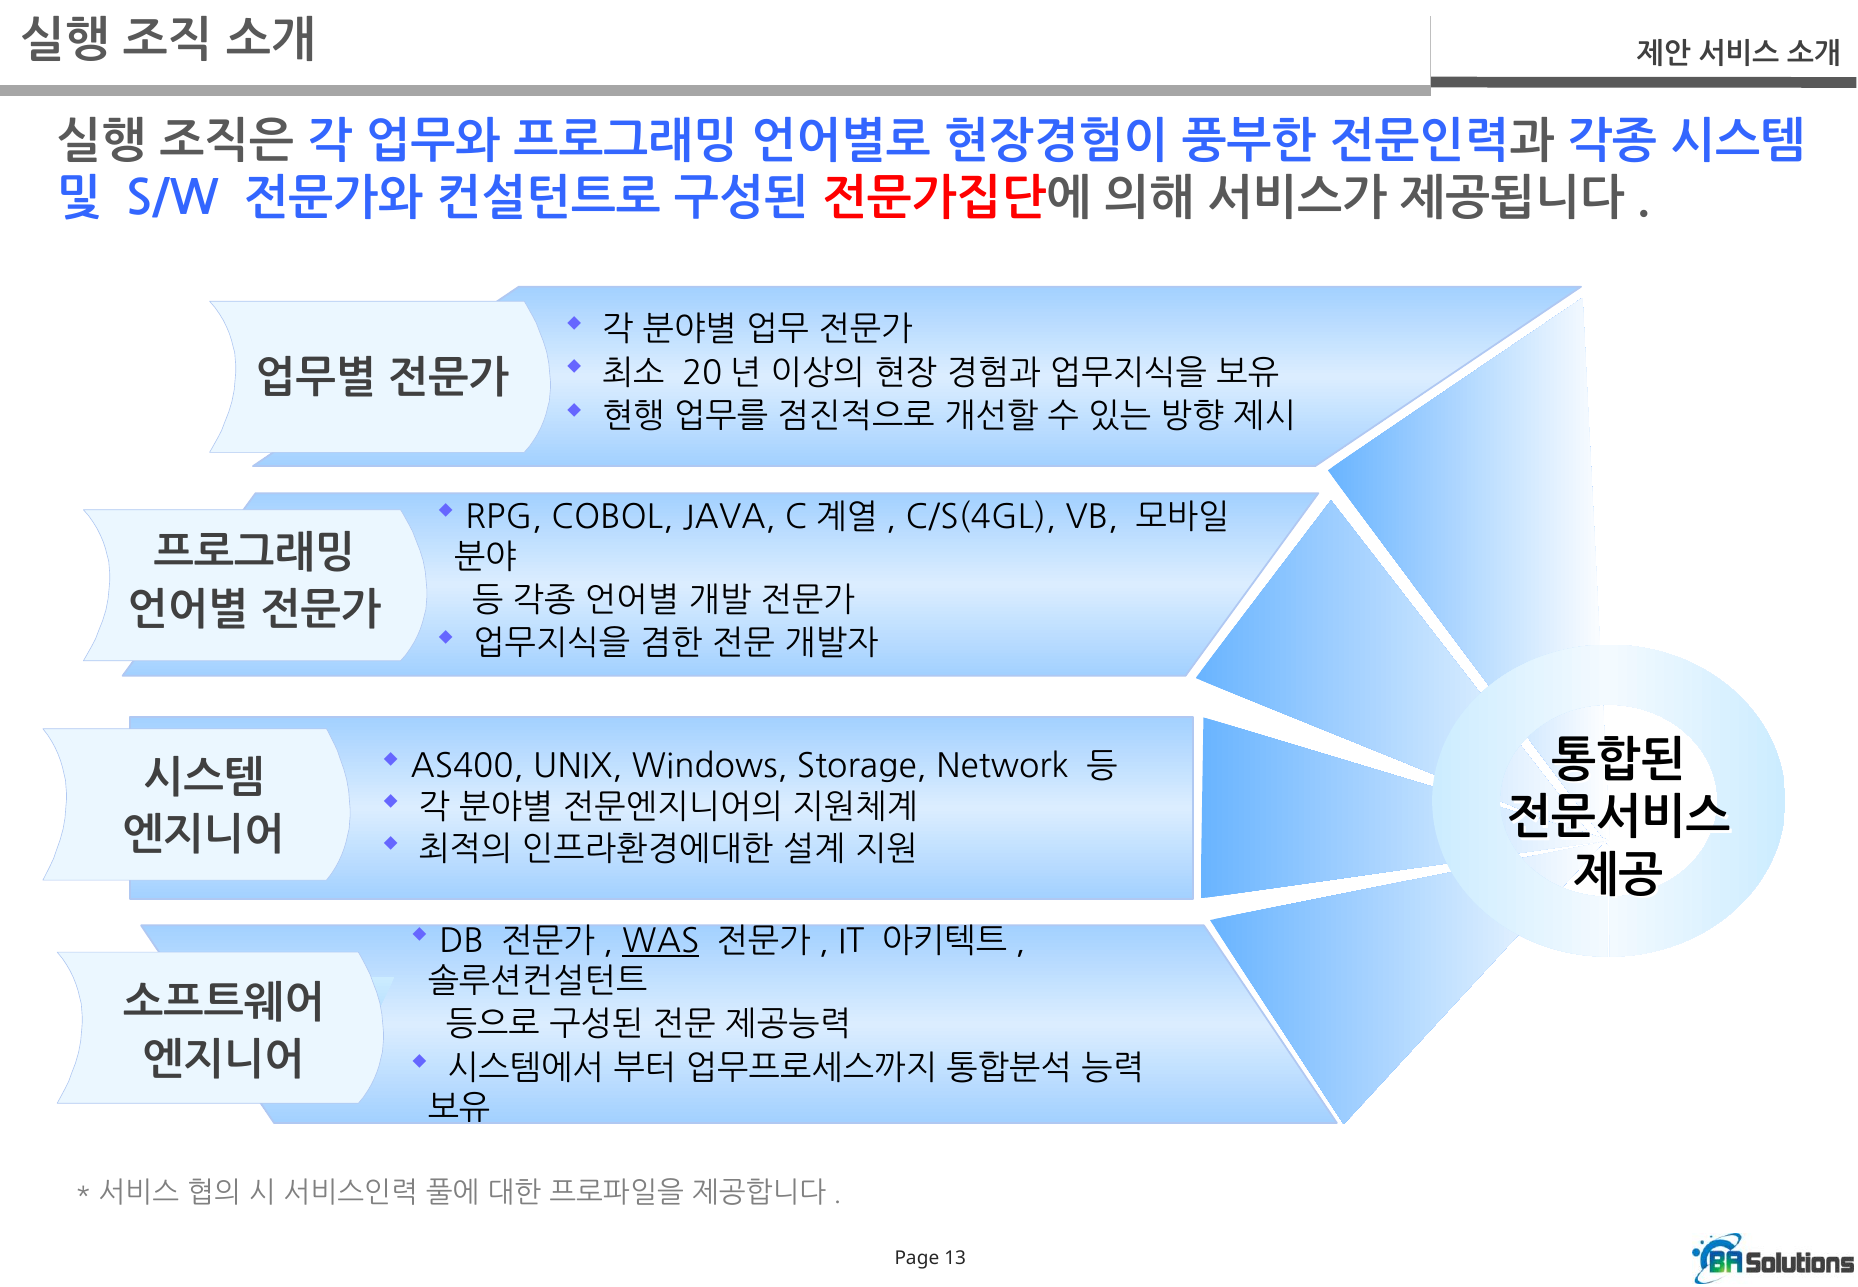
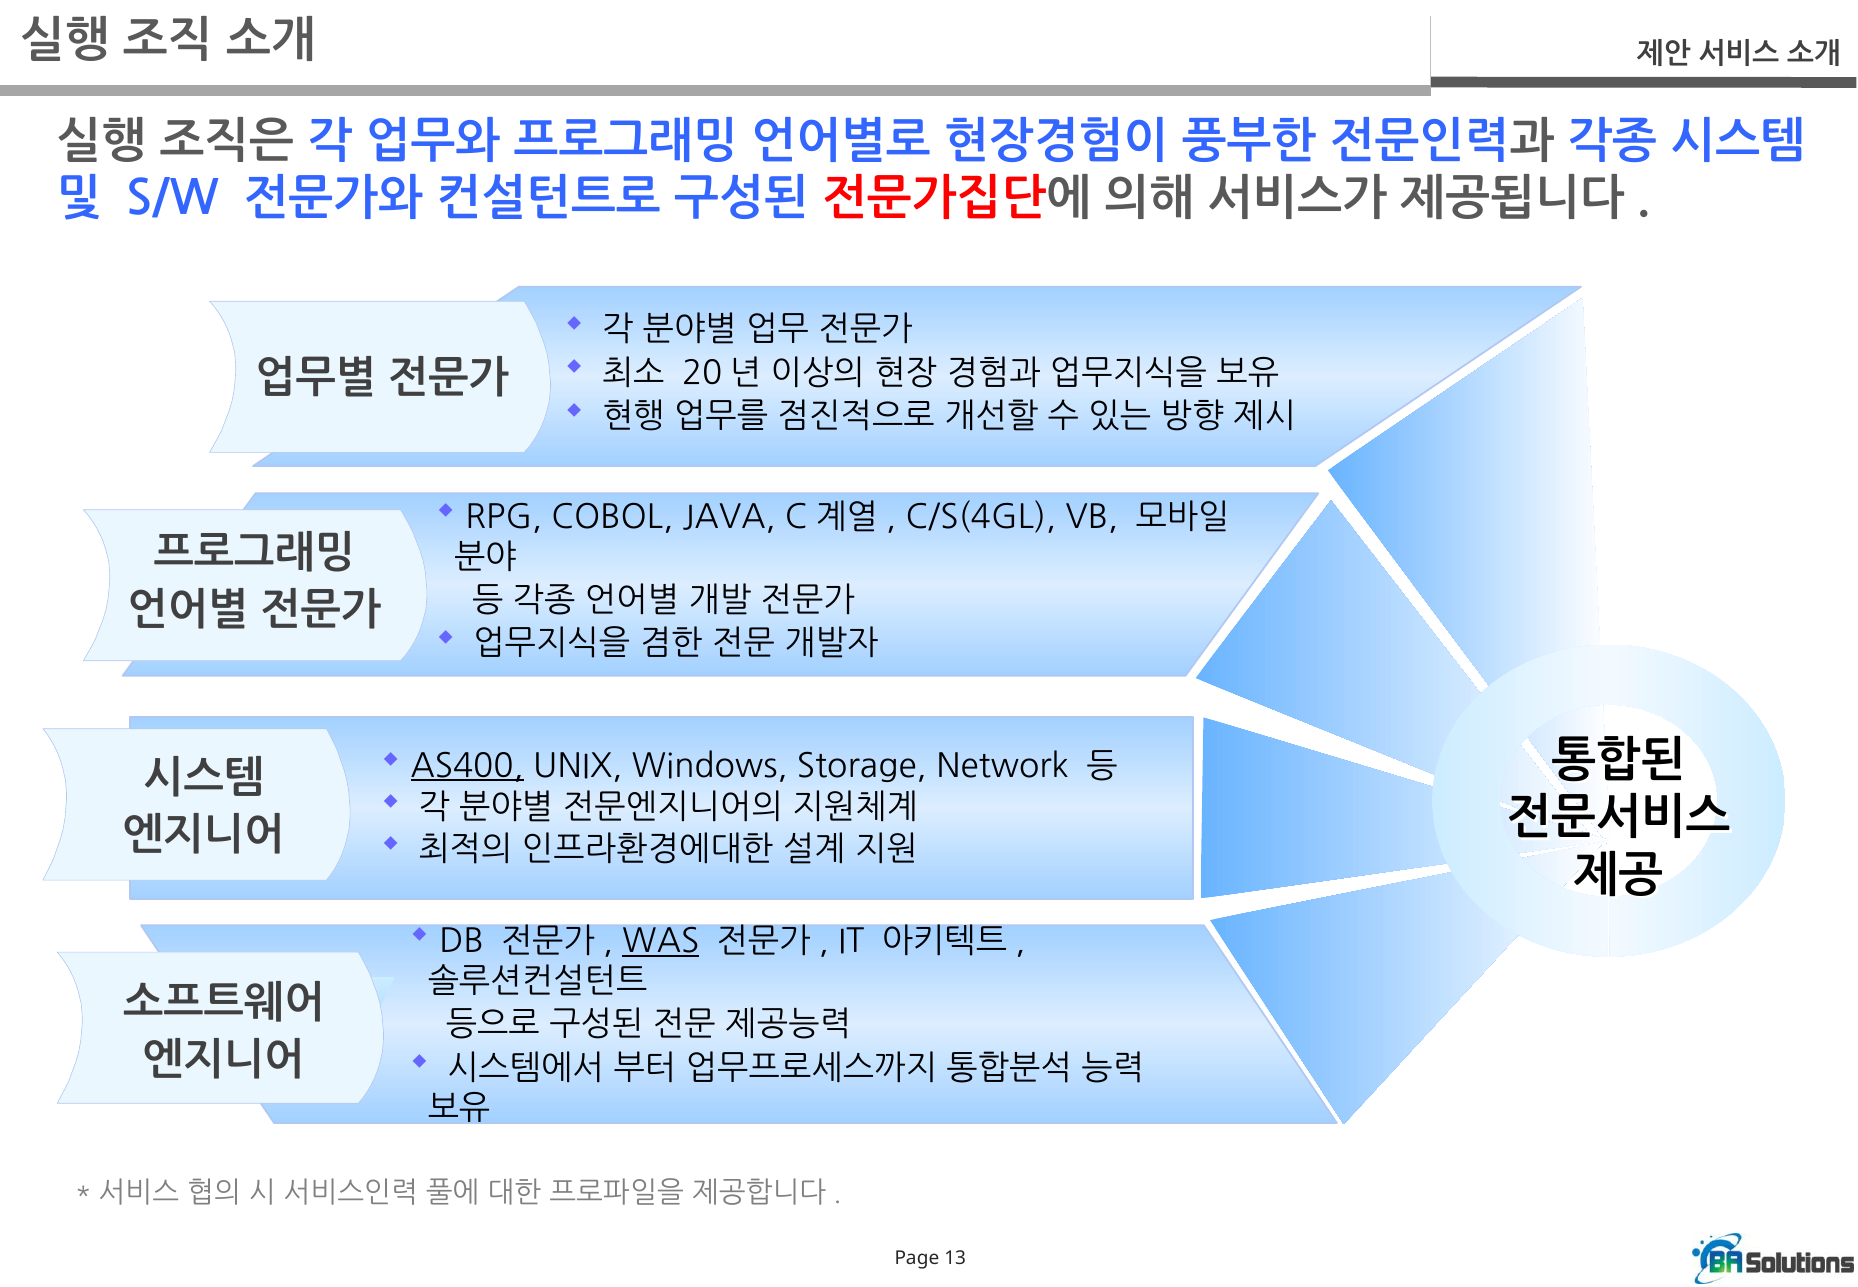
AS400 underline: none -> present
